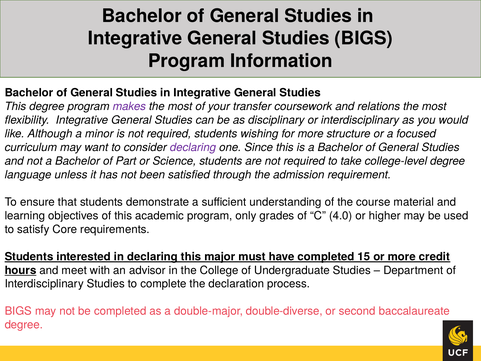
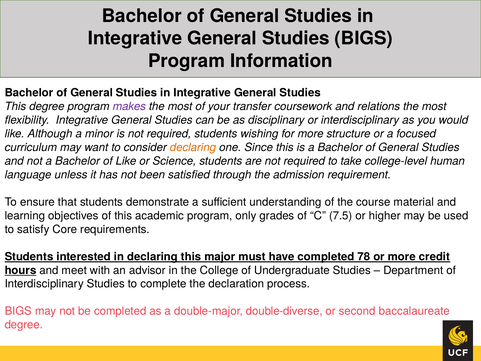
declaring at (193, 147) colour: purple -> orange
of Part: Part -> Like
college-level degree: degree -> human
4.0: 4.0 -> 7.5
15: 15 -> 78
